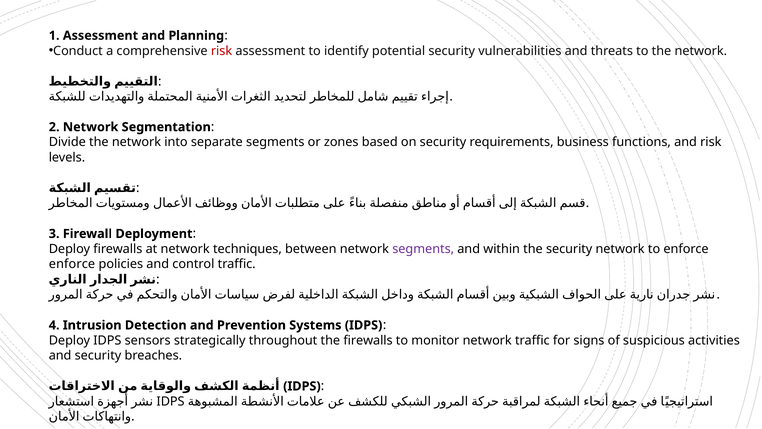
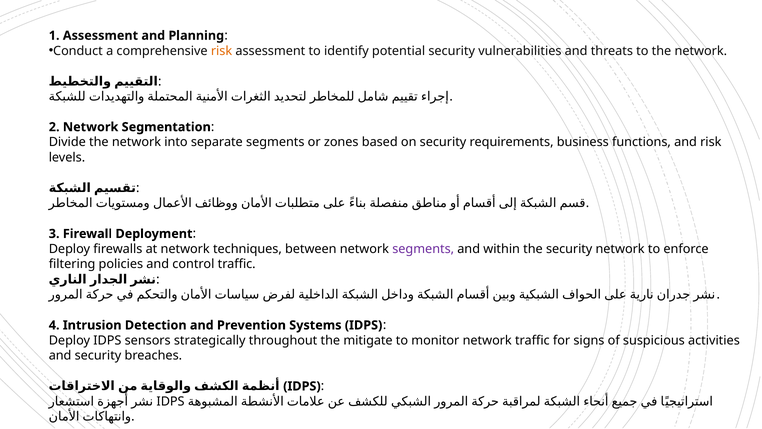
risk at (222, 51) colour: red -> orange
enforce at (72, 264): enforce -> filtering
the firewalls: firewalls -> mitigate
